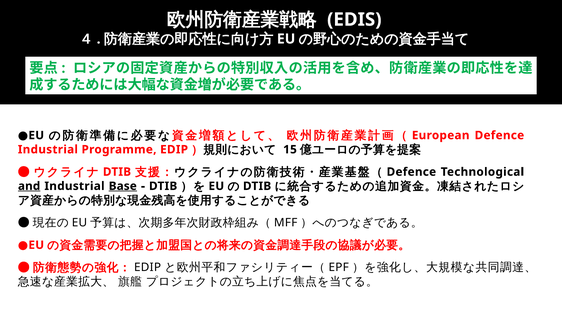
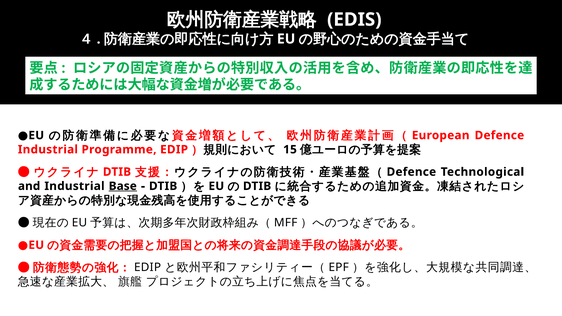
and underline: present -> none
